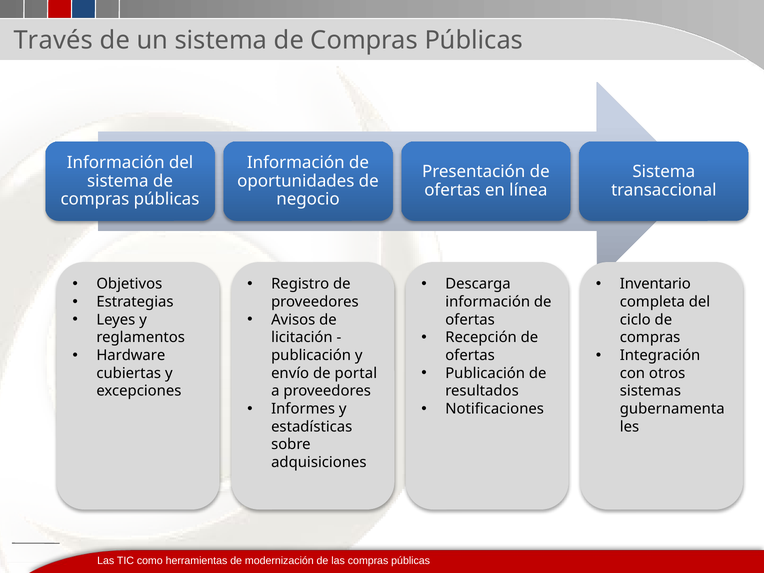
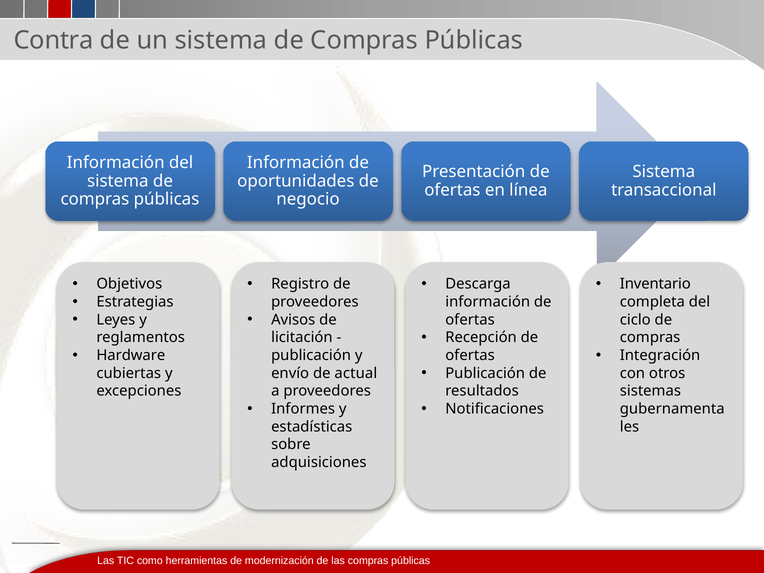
Través: Través -> Contra
portal: portal -> actual
